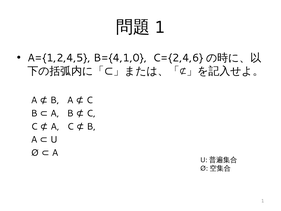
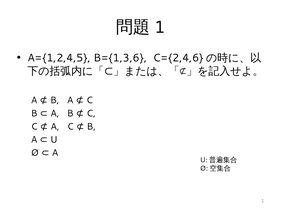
B={4,1,0: B={4,1,0 -> B={1,3,6
